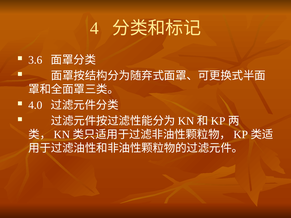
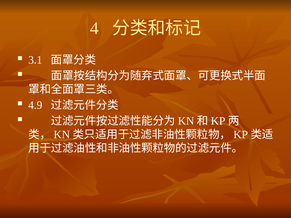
3.6: 3.6 -> 3.1
4.0: 4.0 -> 4.9
